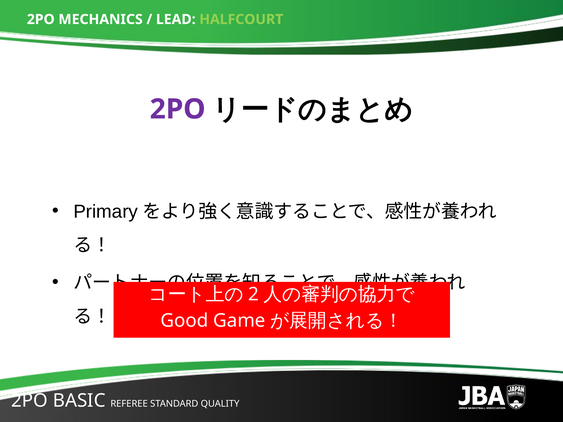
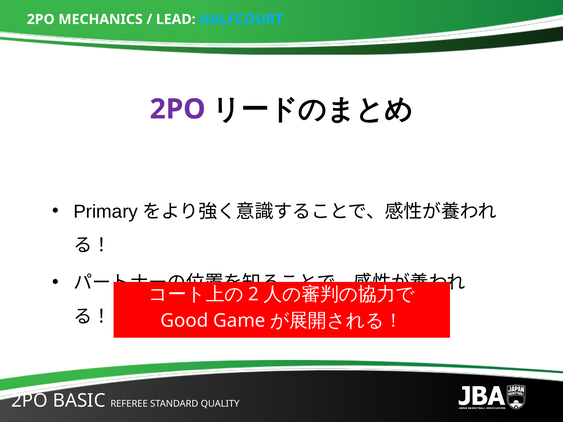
HALFCOURT colour: light green -> light blue
